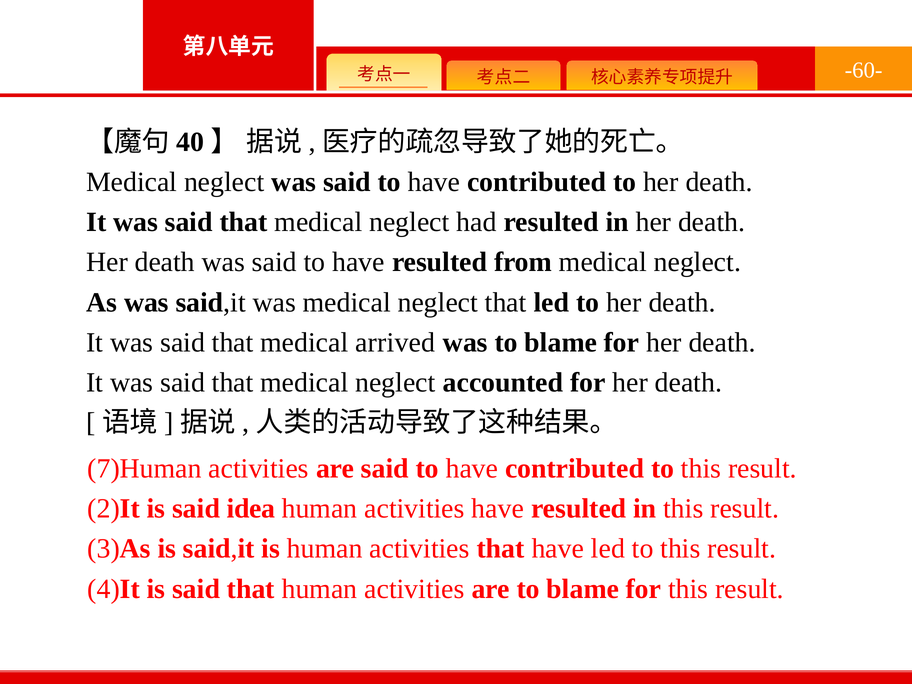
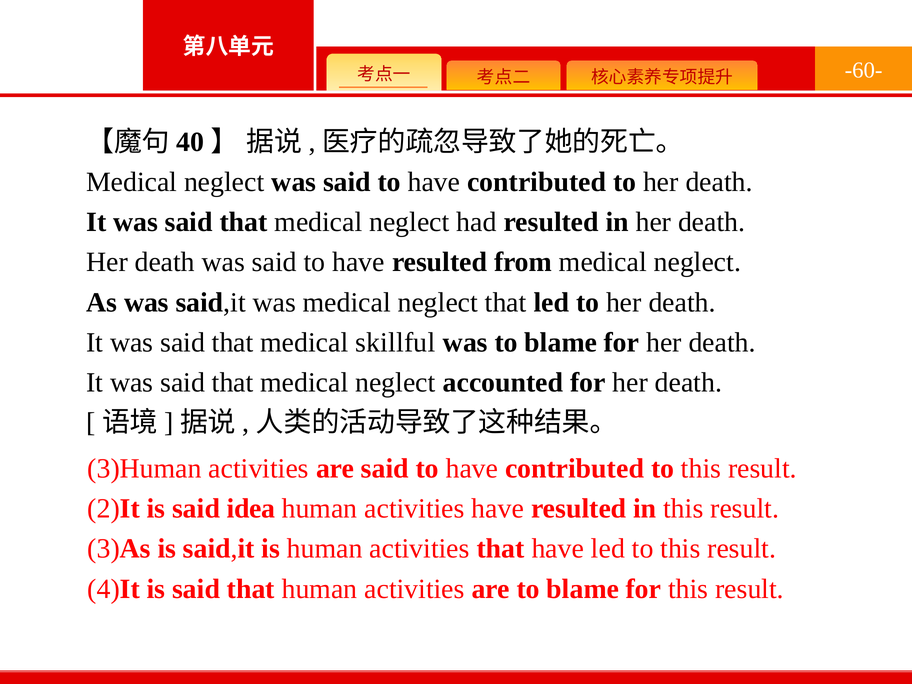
arrived: arrived -> skillful
7)Human: 7)Human -> 3)Human
